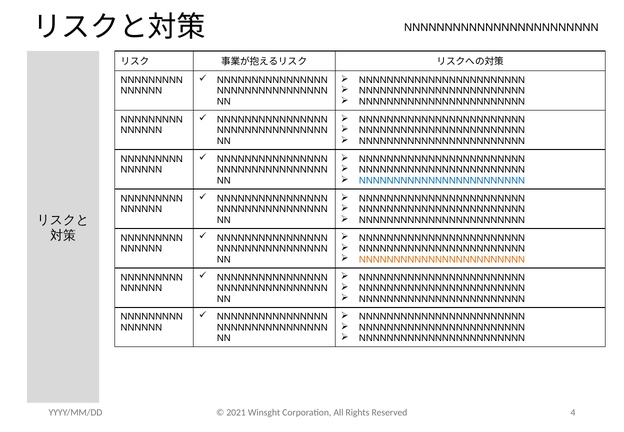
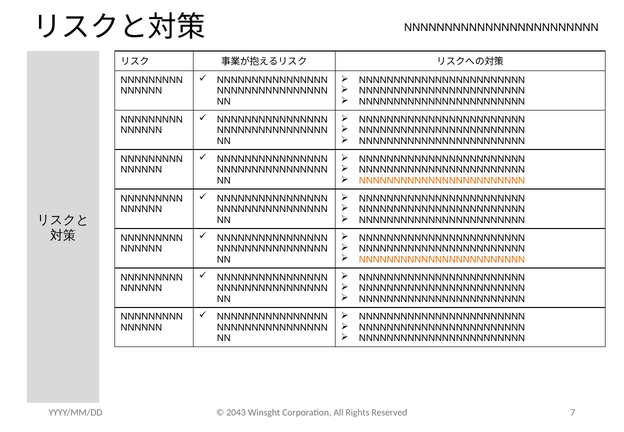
NNNNNNNNNNNNNNNNNNNNNNNN at (442, 180) colour: blue -> orange
2021: 2021 -> 2043
4: 4 -> 7
